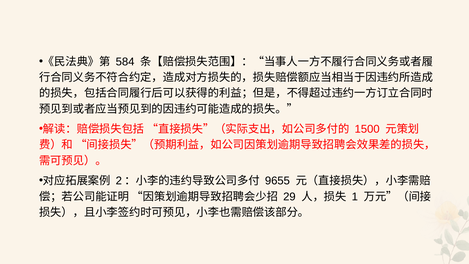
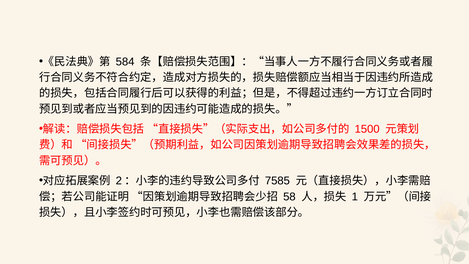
9655: 9655 -> 7585
29: 29 -> 58
